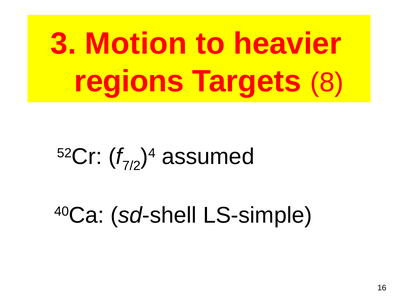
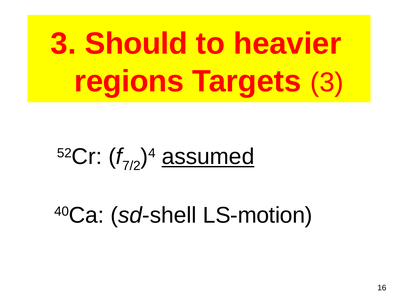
Motion: Motion -> Should
Targets 8: 8 -> 3
assumed underline: none -> present
LS-simple: LS-simple -> LS-motion
